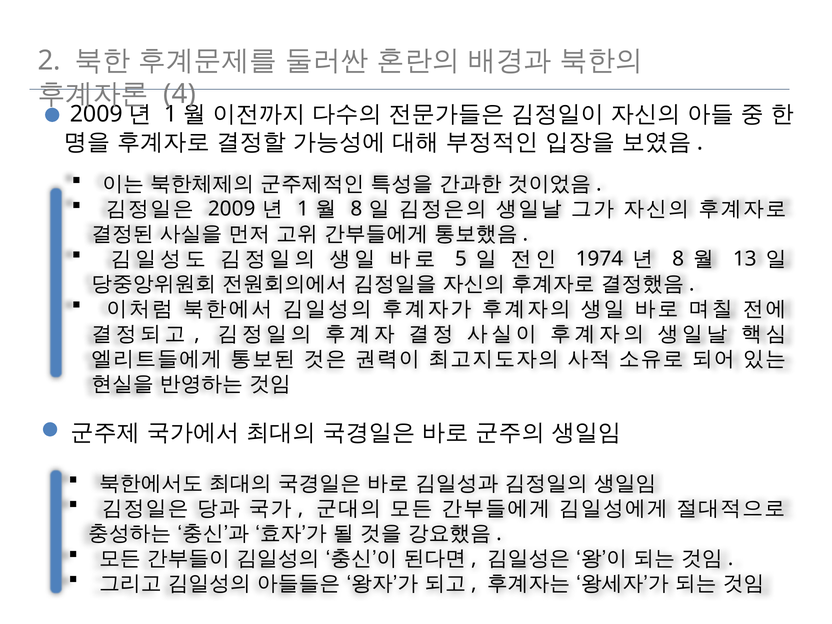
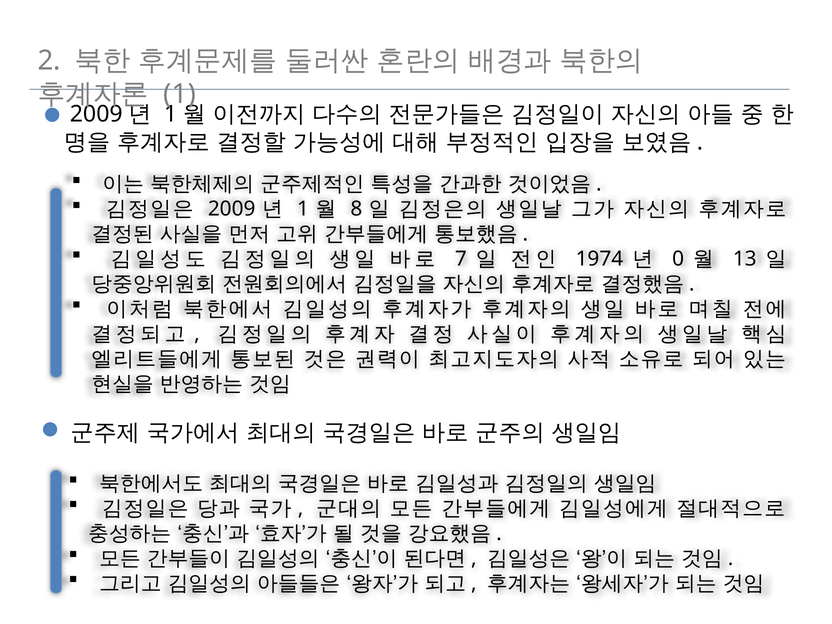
4 at (180, 94): 4 -> 1
5: 5 -> 7
8 at (678, 259): 8 -> 0
